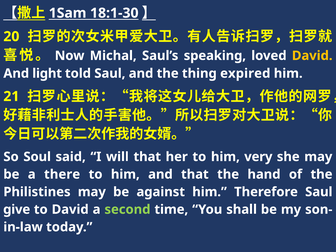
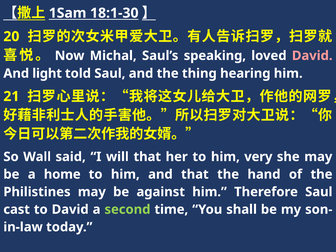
David at (312, 56) colour: yellow -> pink
expired: expired -> hearing
Soul: Soul -> Wall
there: there -> home
give: give -> cast
